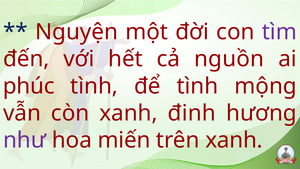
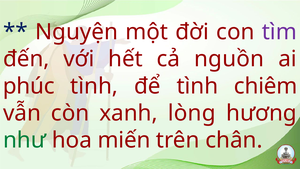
mộng: mộng -> chiêm
đinh: đinh -> lòng
như colour: purple -> green
trên xanh: xanh -> chân
